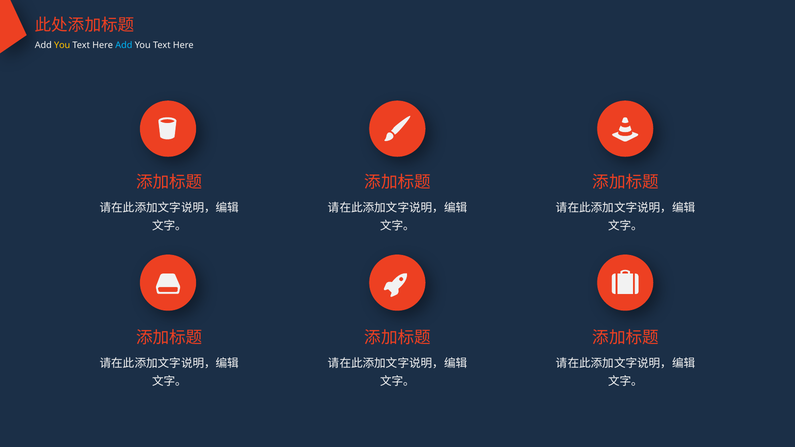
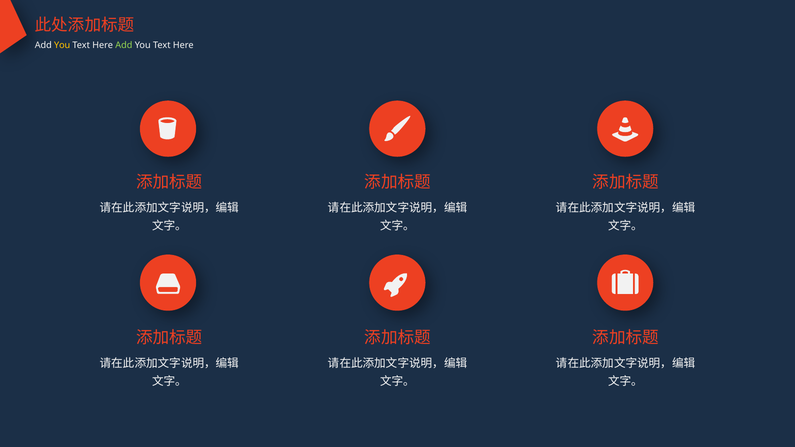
Add at (124, 45) colour: light blue -> light green
